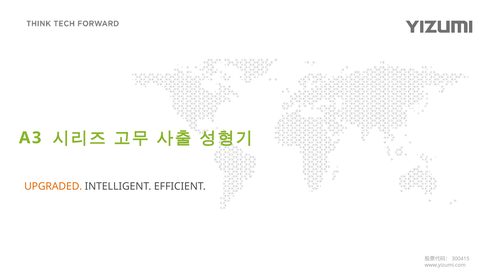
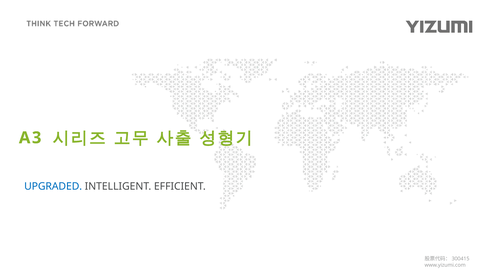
UPGRADED colour: orange -> blue
